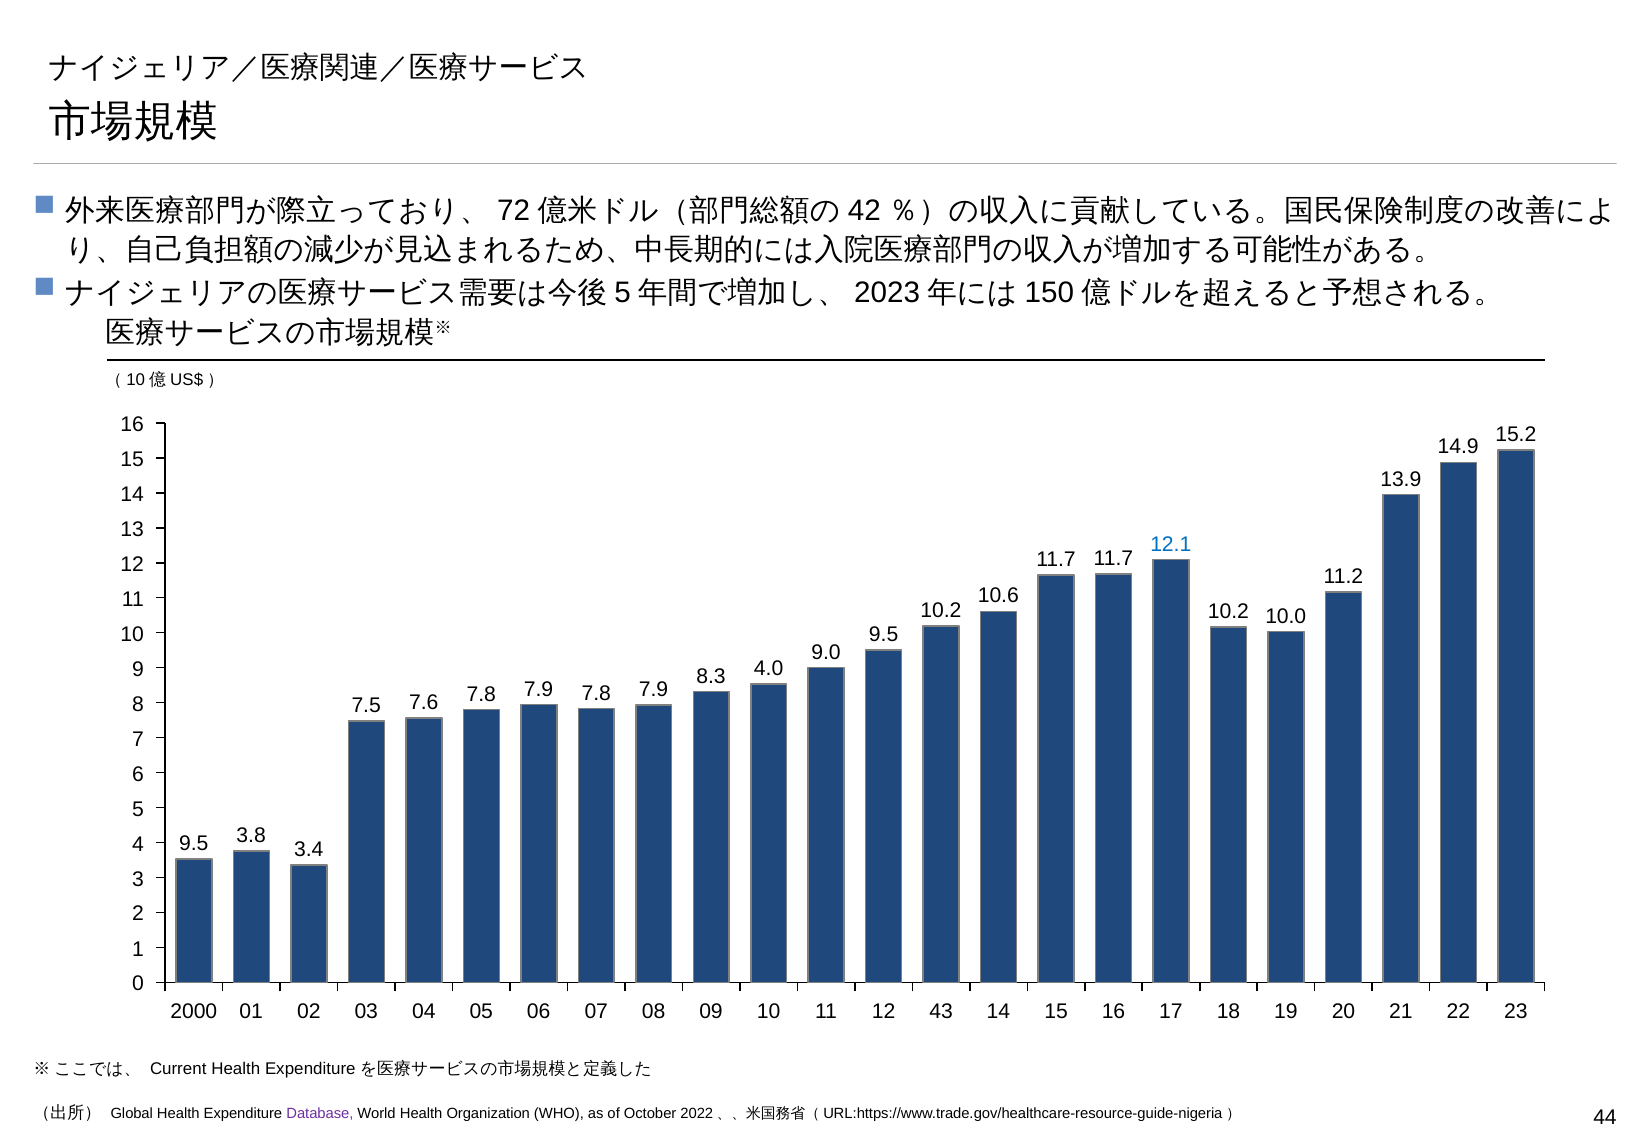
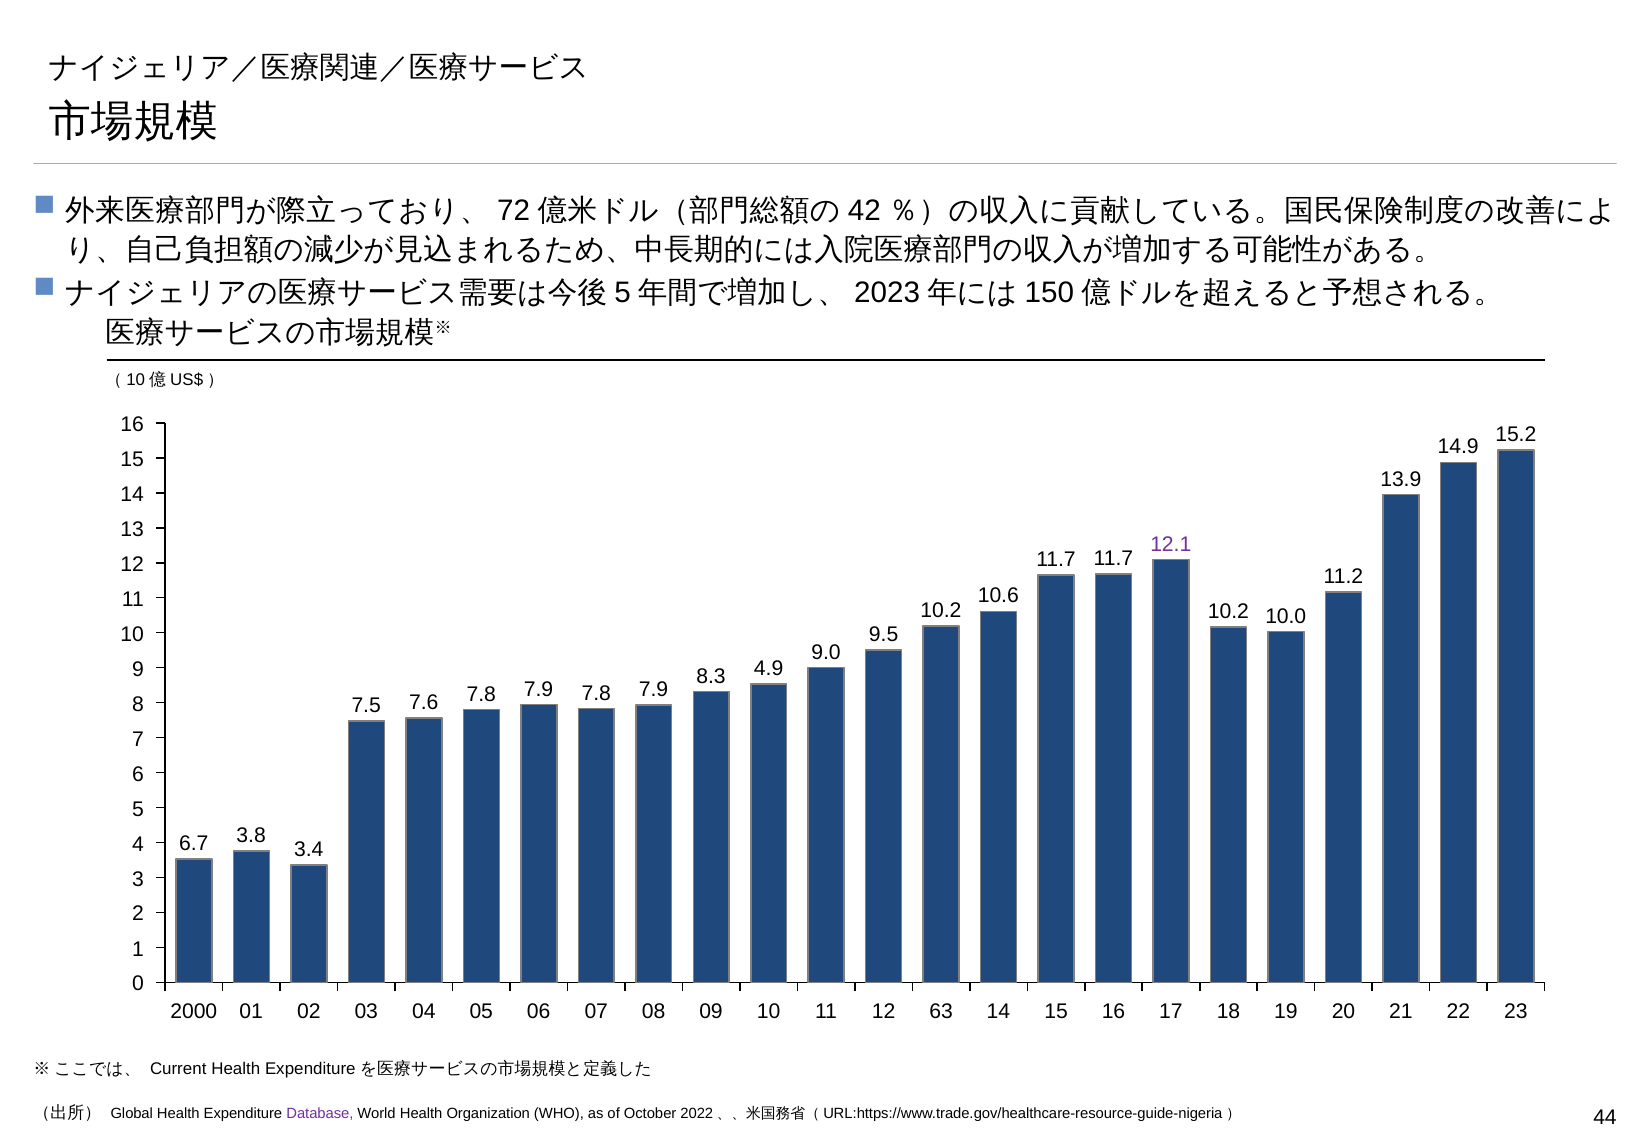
12.1 colour: blue -> purple
4.0: 4.0 -> 4.9
9.5 at (194, 844): 9.5 -> 6.7
43: 43 -> 63
